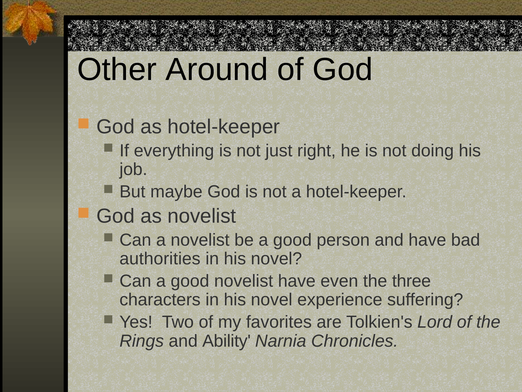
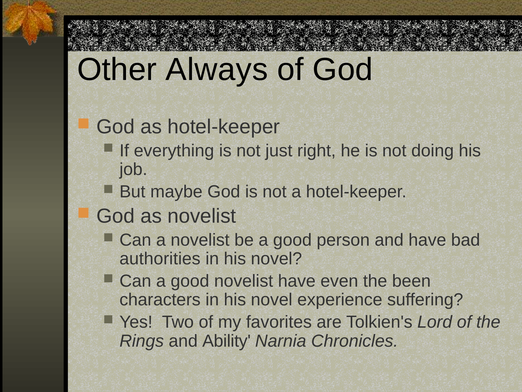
Around: Around -> Always
three: three -> been
